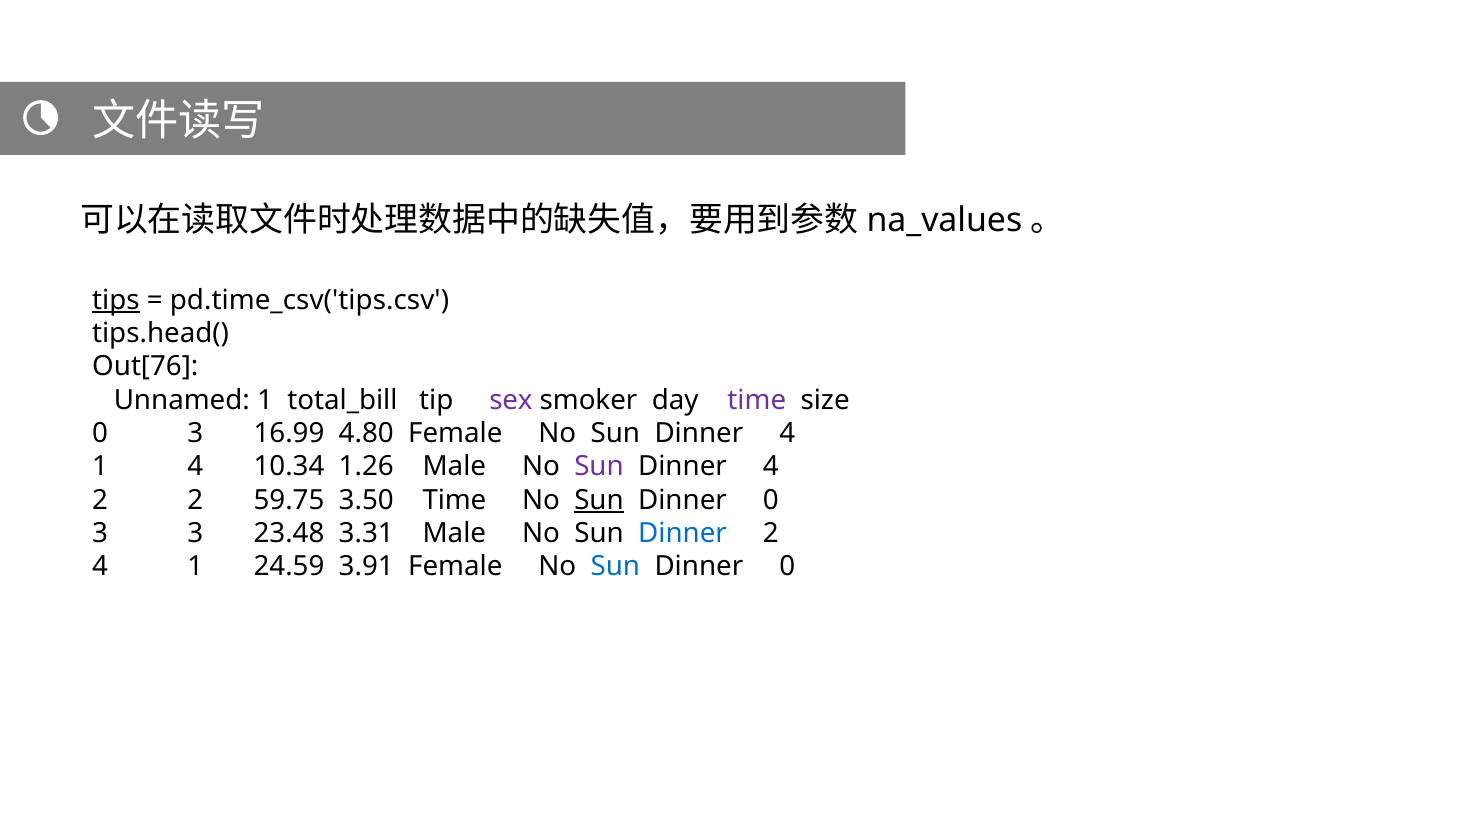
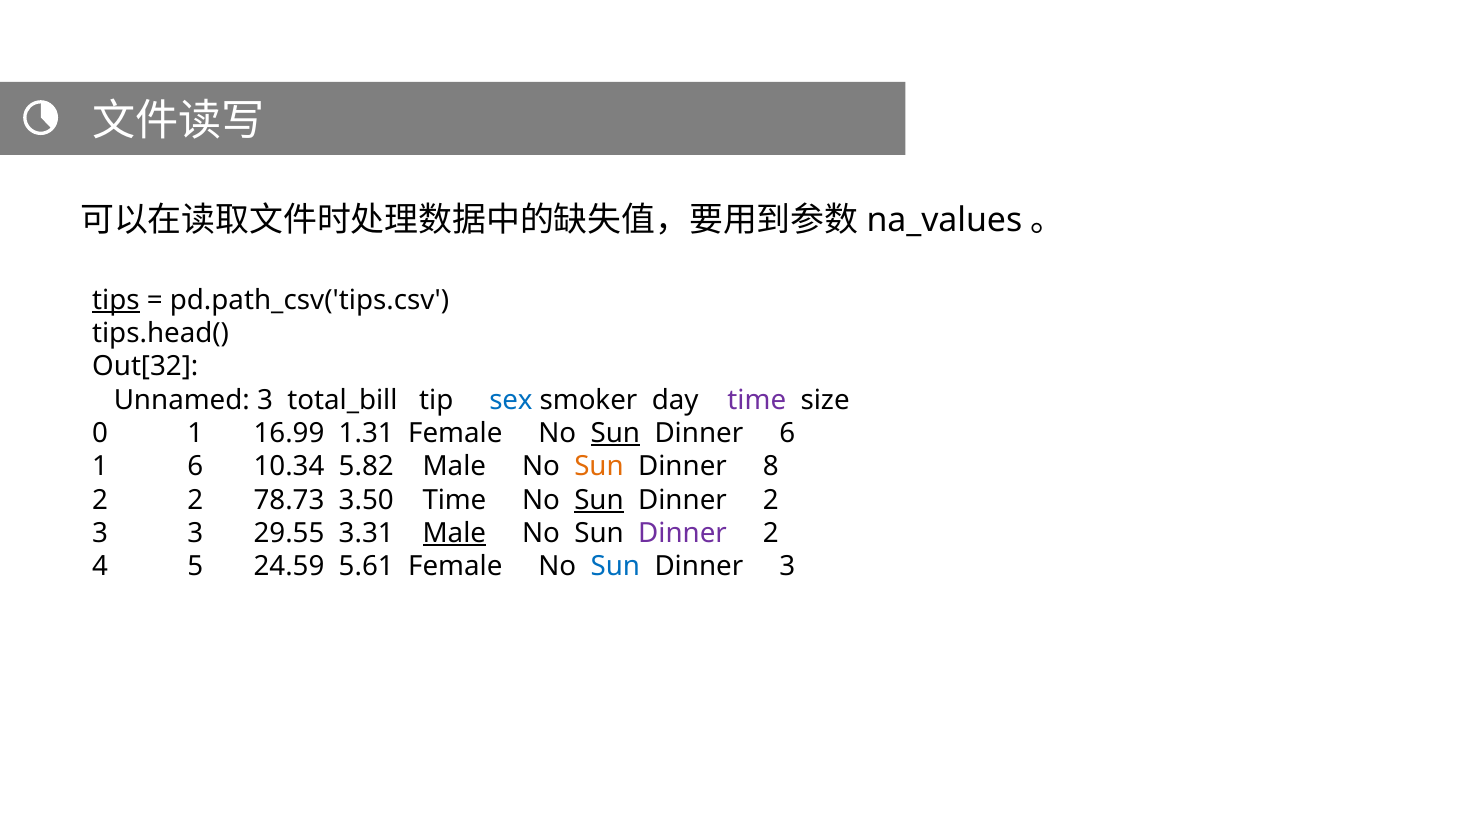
pd.time_csv('tips.csv: pd.time_csv('tips.csv -> pd.path_csv('tips.csv
Out[76: Out[76 -> Out[32
Unnamed 1: 1 -> 3
sex colour: purple -> blue
3 at (195, 433): 3 -> 1
4.80: 4.80 -> 1.31
Sun at (615, 433) underline: none -> present
4 at (787, 433): 4 -> 6
1 4: 4 -> 6
1.26: 1.26 -> 5.82
Sun at (599, 467) colour: purple -> orange
4 at (771, 467): 4 -> 8
59.75: 59.75 -> 78.73
0 at (771, 500): 0 -> 2
23.48: 23.48 -> 29.55
Male at (454, 533) underline: none -> present
Dinner at (682, 533) colour: blue -> purple
1 at (195, 566): 1 -> 5
3.91: 3.91 -> 5.61
0 at (787, 566): 0 -> 3
